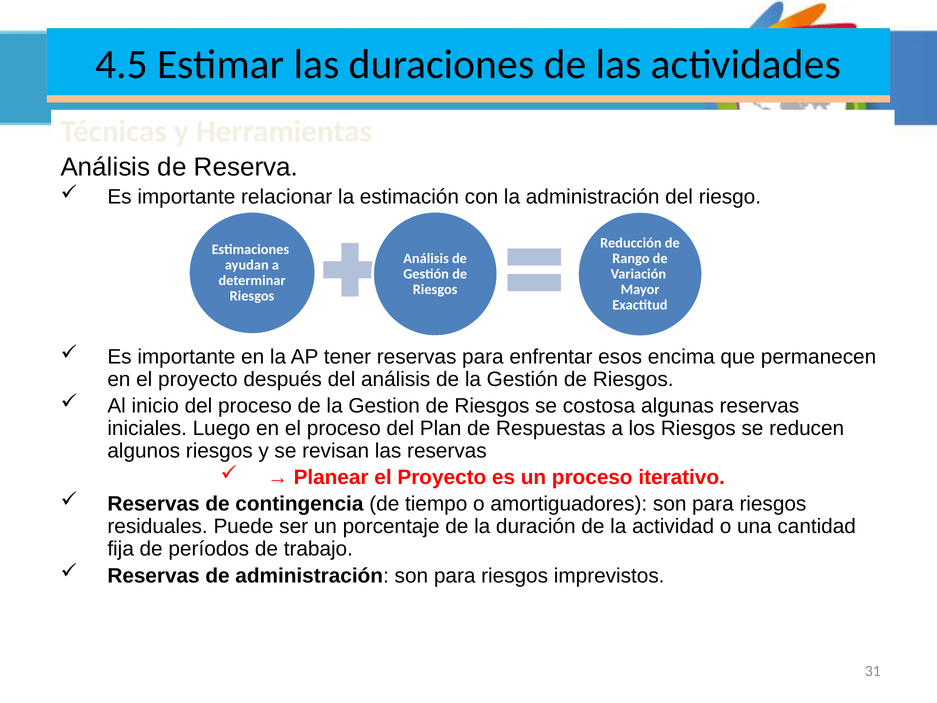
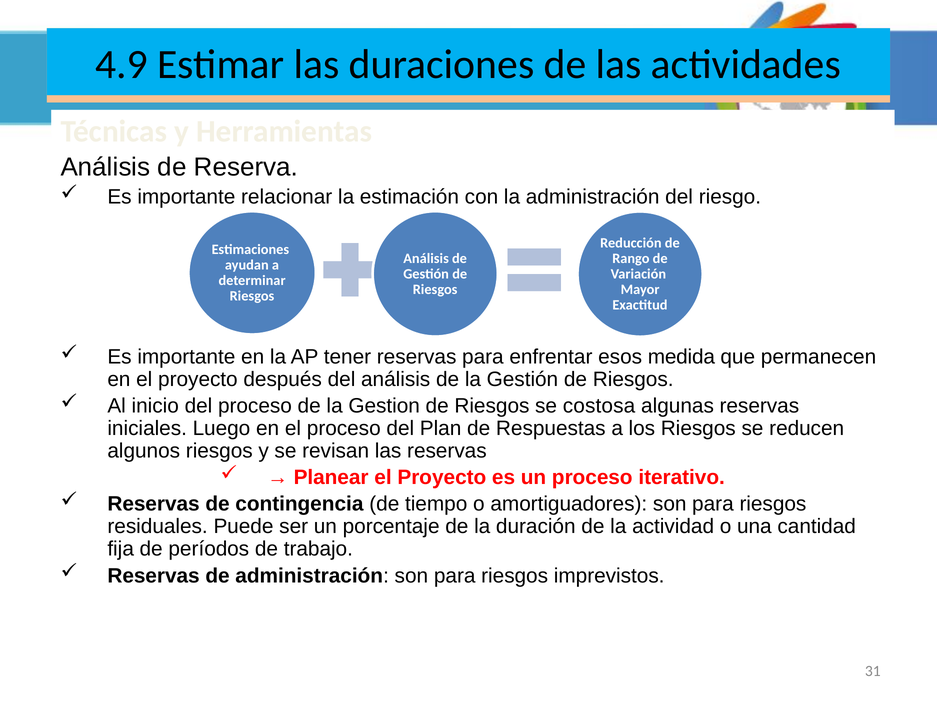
4.5: 4.5 -> 4.9
encima: encima -> medida
